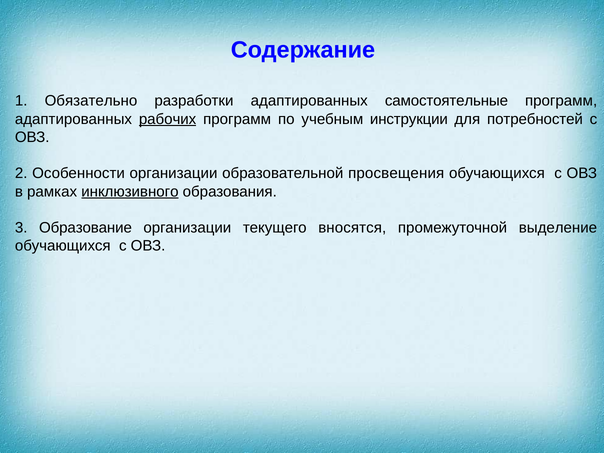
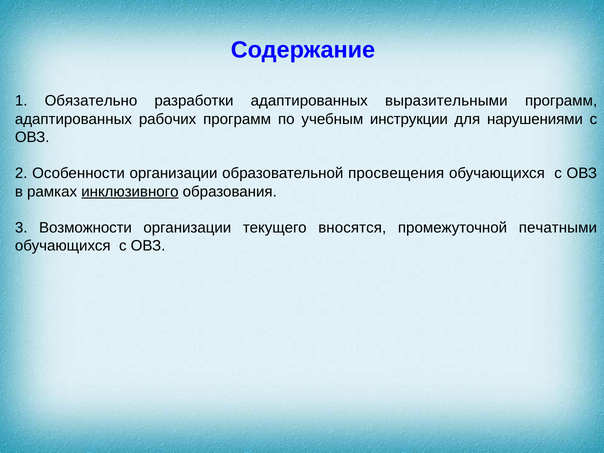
самостоятельные: самостоятельные -> выразительными
рабочих underline: present -> none
потребностей: потребностей -> нарушениями
Образование: Образование -> Возможности
выделение: выделение -> печатными
